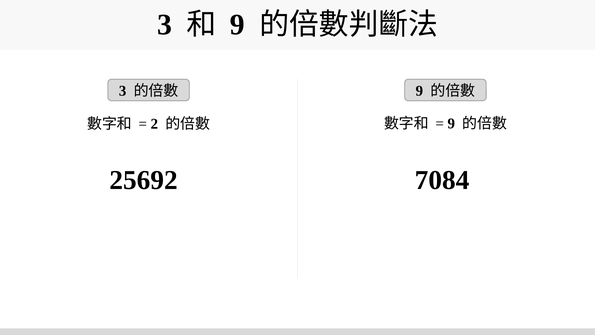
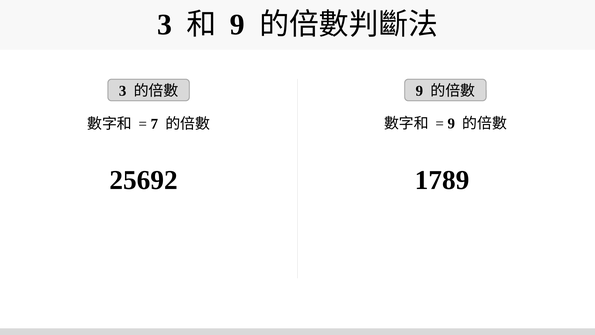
2: 2 -> 7
7084: 7084 -> 1789
